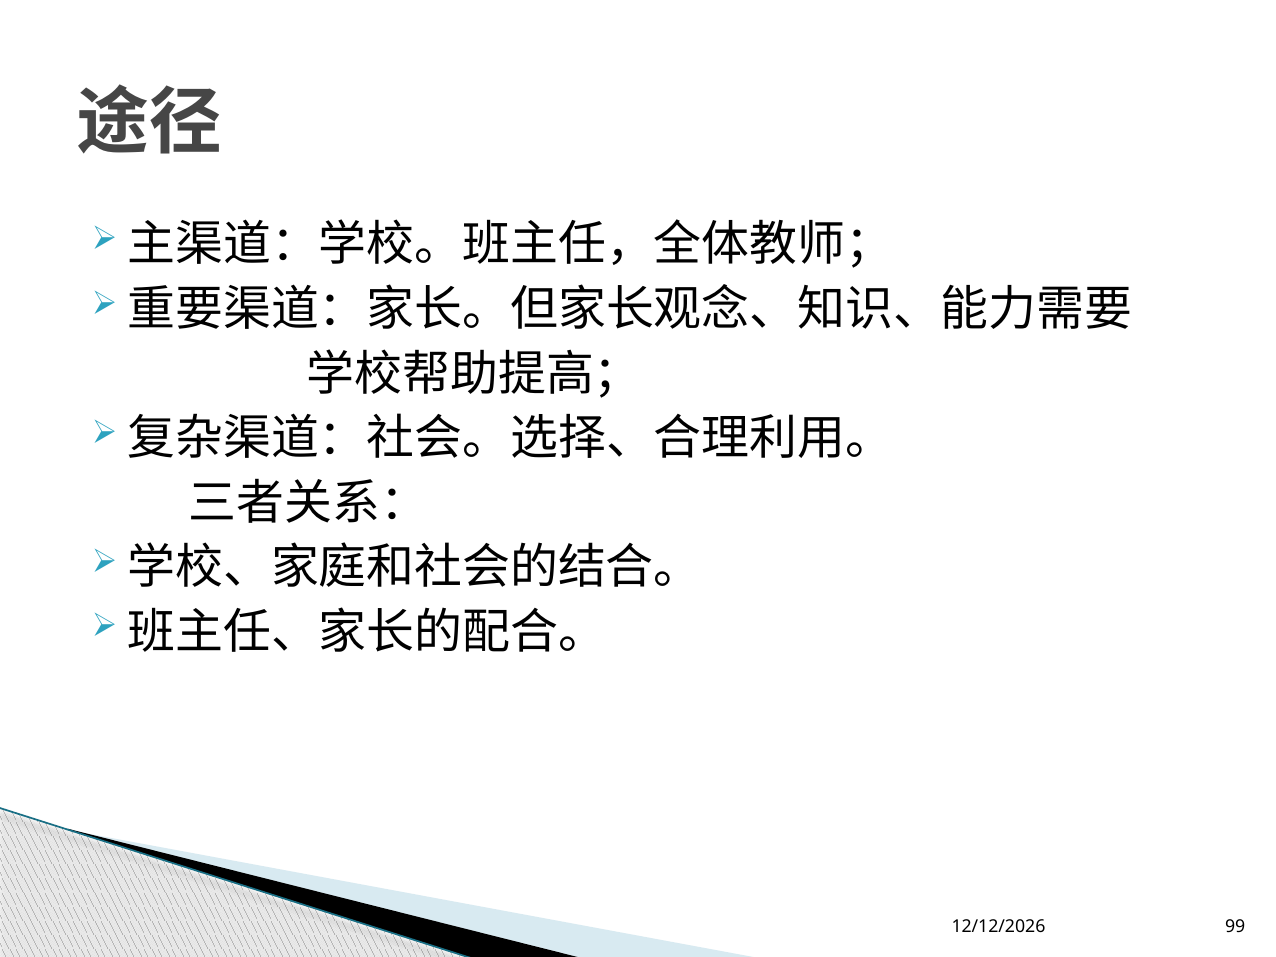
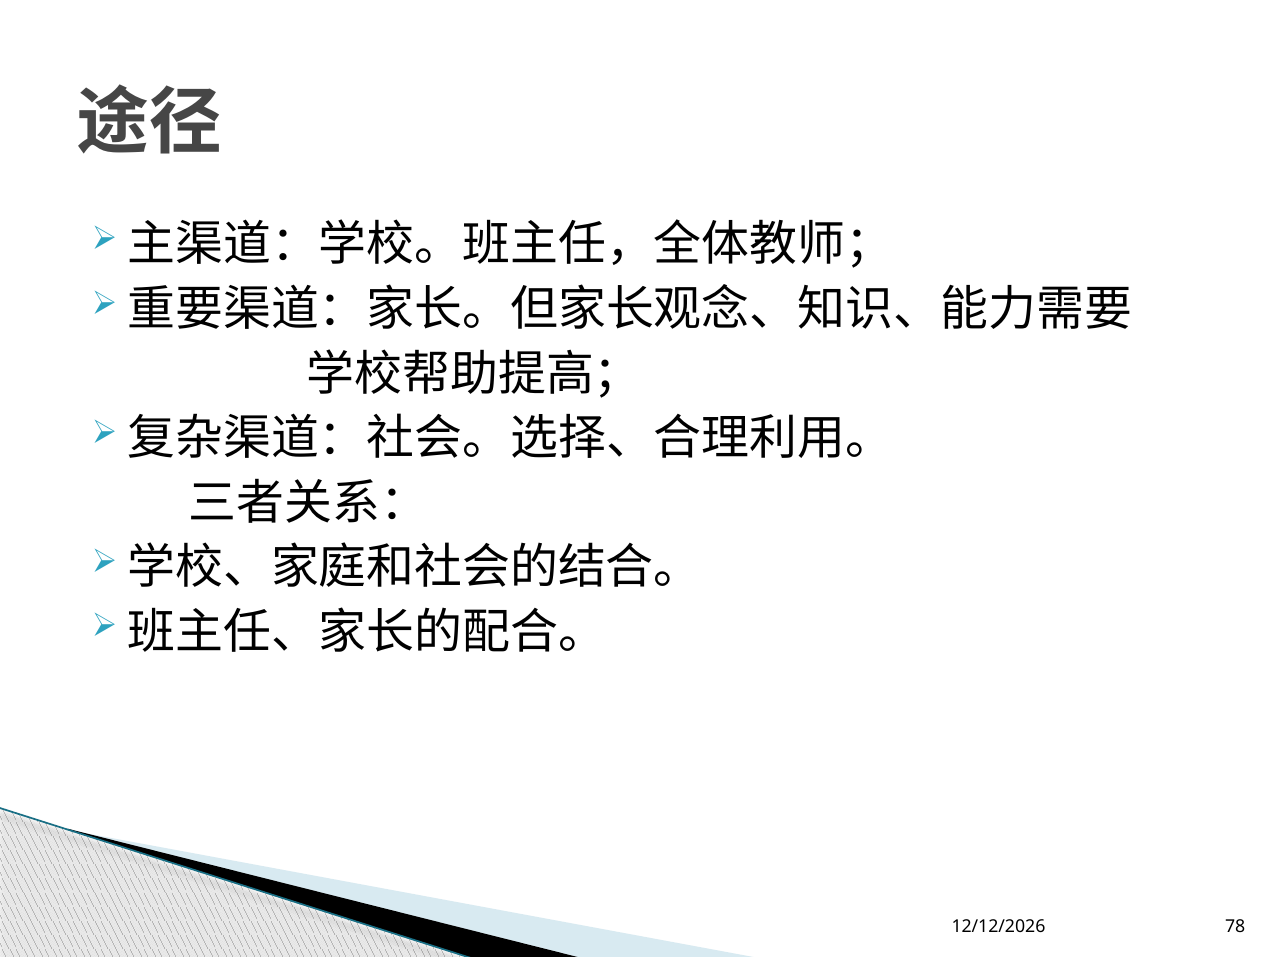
99: 99 -> 78
